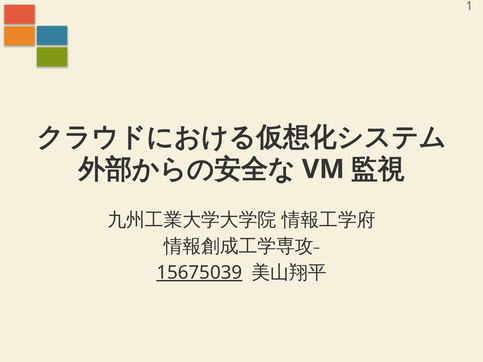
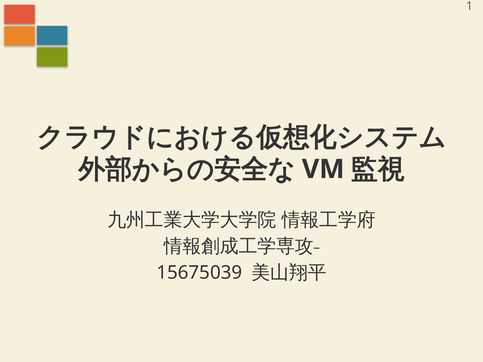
15675039 underline: present -> none
